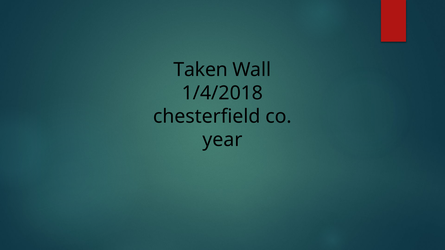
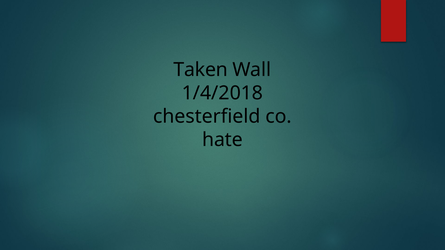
year: year -> hate
